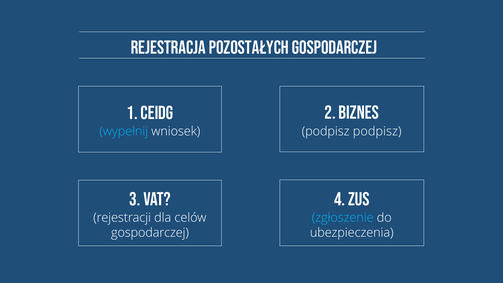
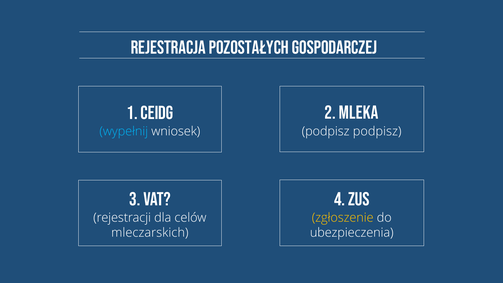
biznes: biznes -> mleka
zgłoszenie colour: light blue -> yellow
gospodarczej at (150, 233): gospodarczej -> mleczarskich
